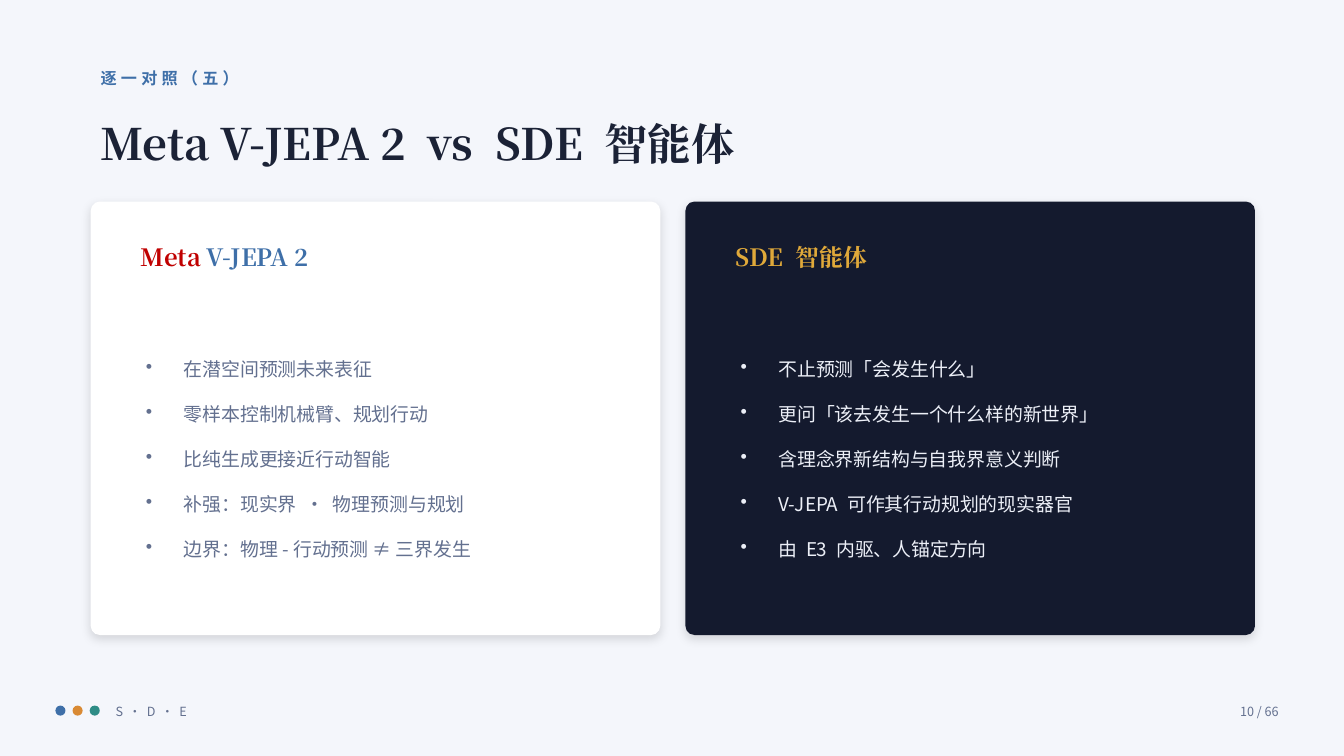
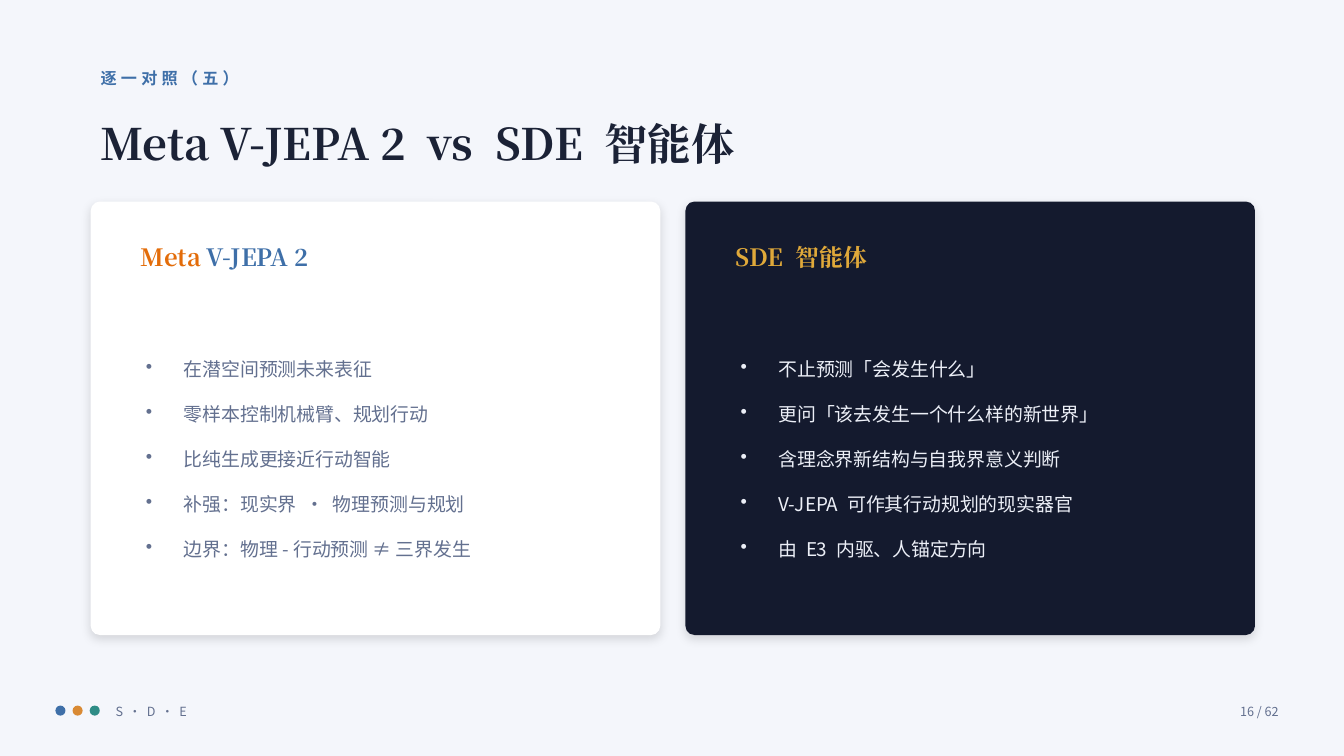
Meta at (171, 259) colour: red -> orange
10: 10 -> 16
66: 66 -> 62
